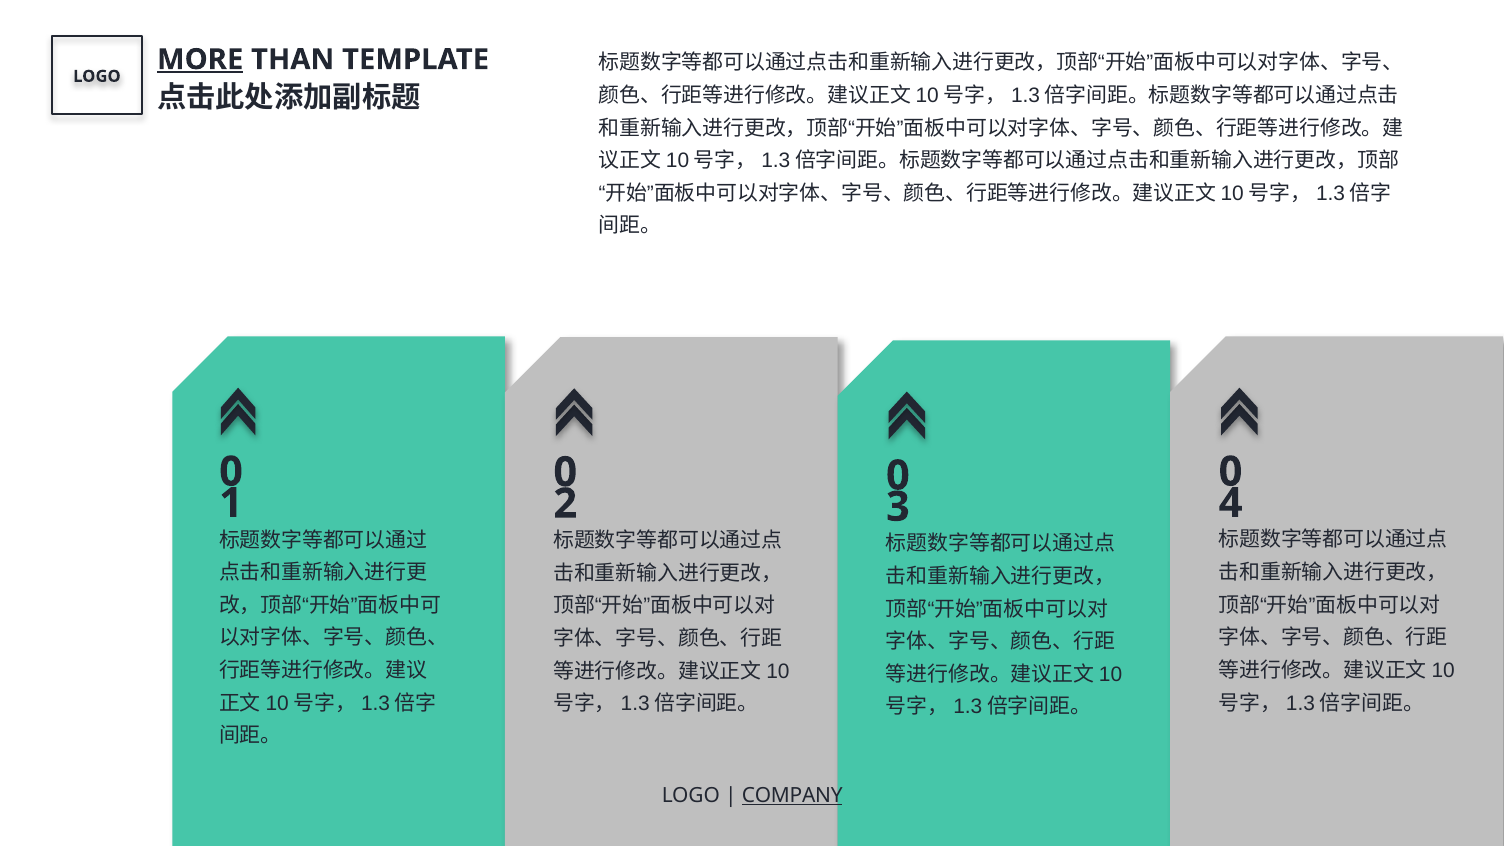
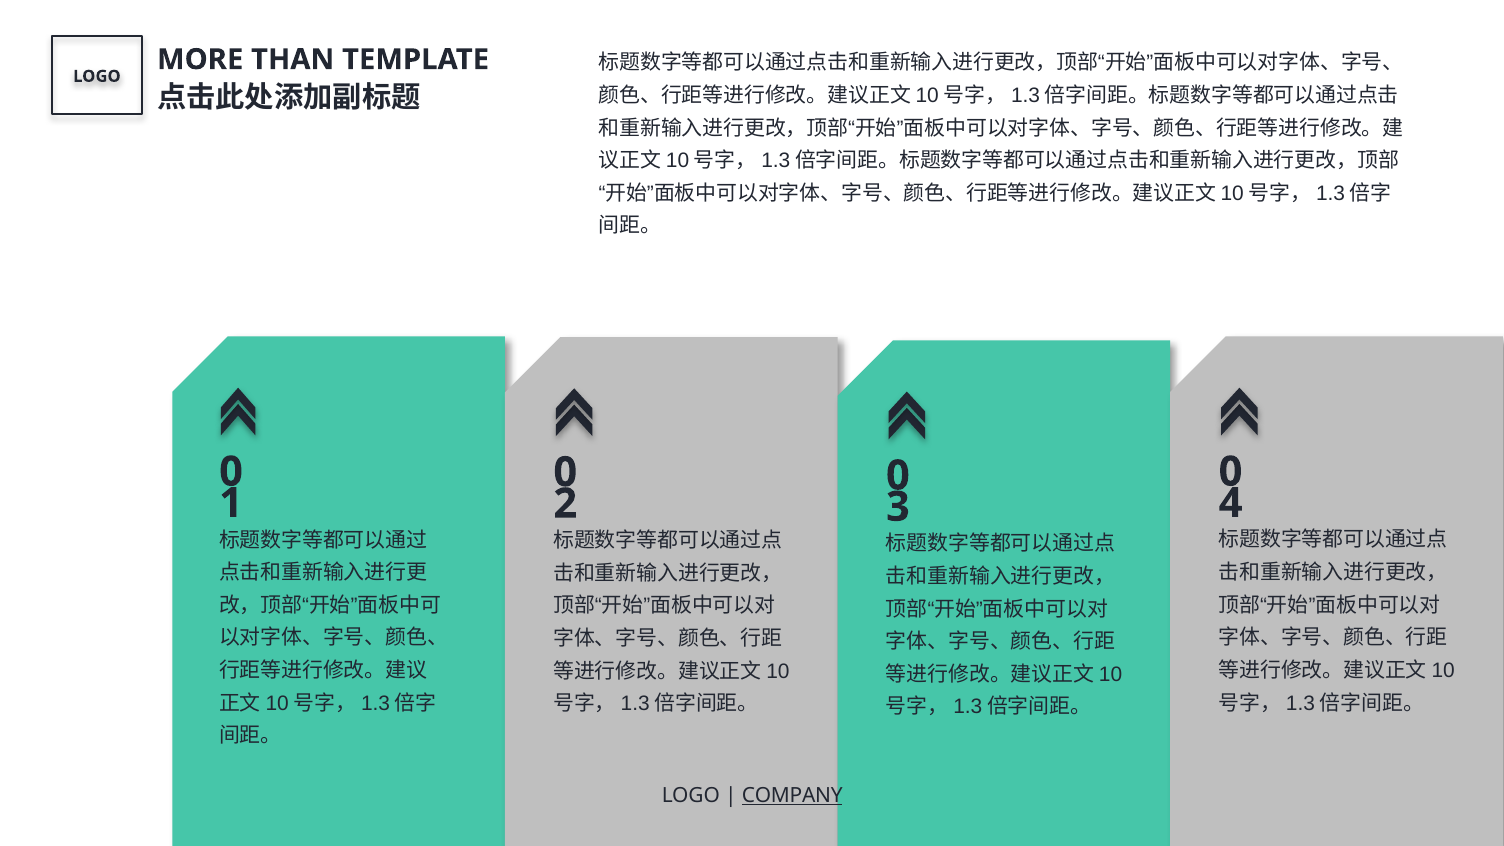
MORE underline: present -> none
